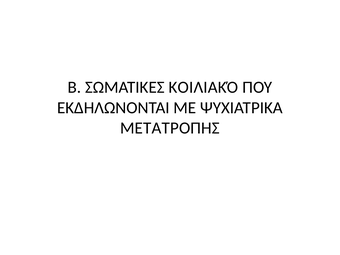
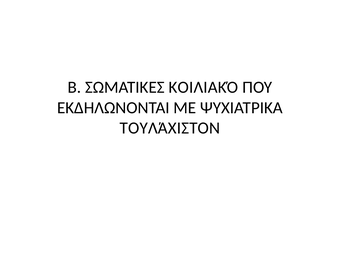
ΜΕΤΑΤΡΟΠΗΣ: ΜΕΤΑΤΡΟΠΗΣ -> ΤΟΥΛΆΧΙΣΤΟΝ
